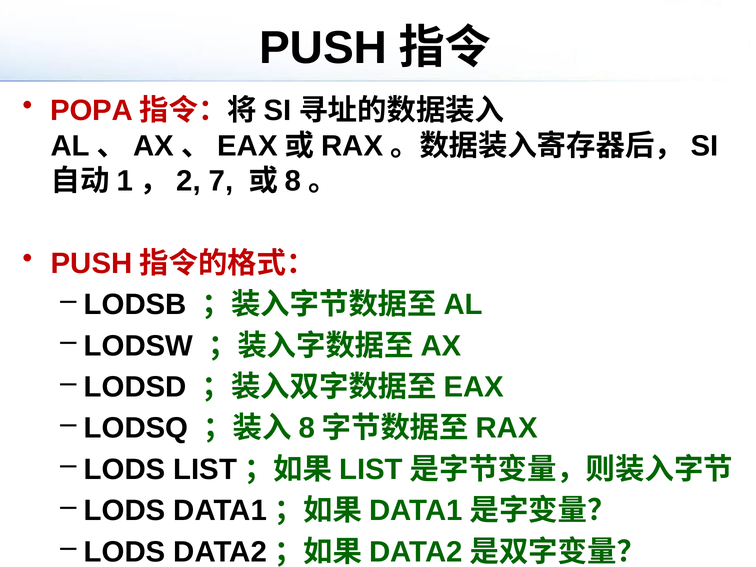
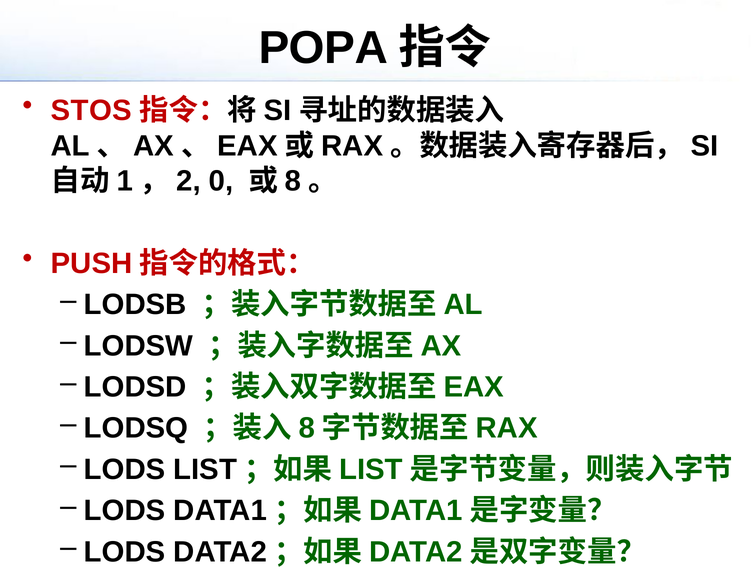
PUSH at (323, 48): PUSH -> POPA
POPA: POPA -> STOS
7: 7 -> 0
